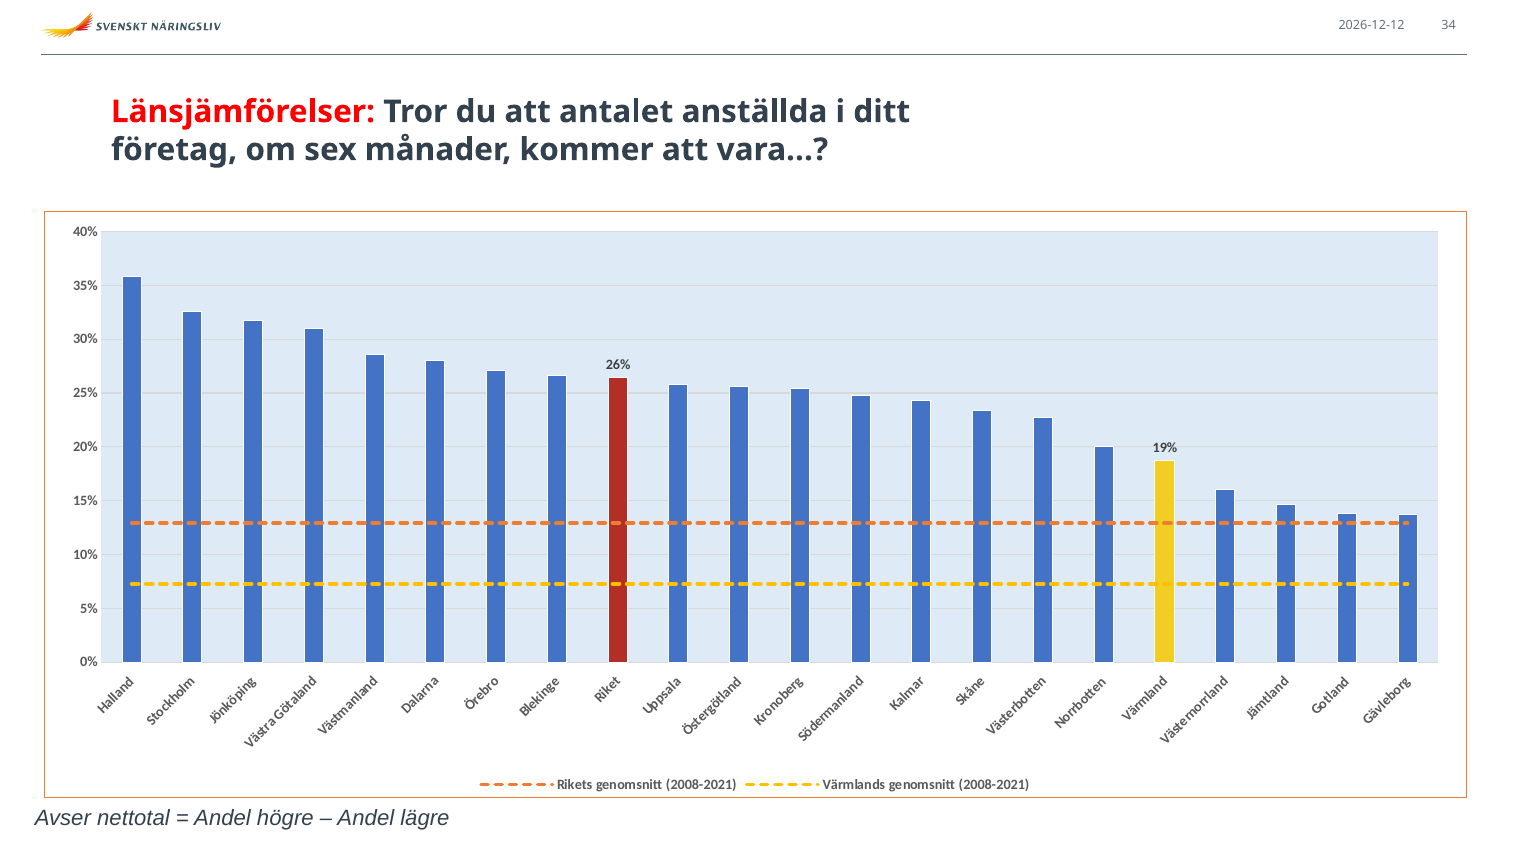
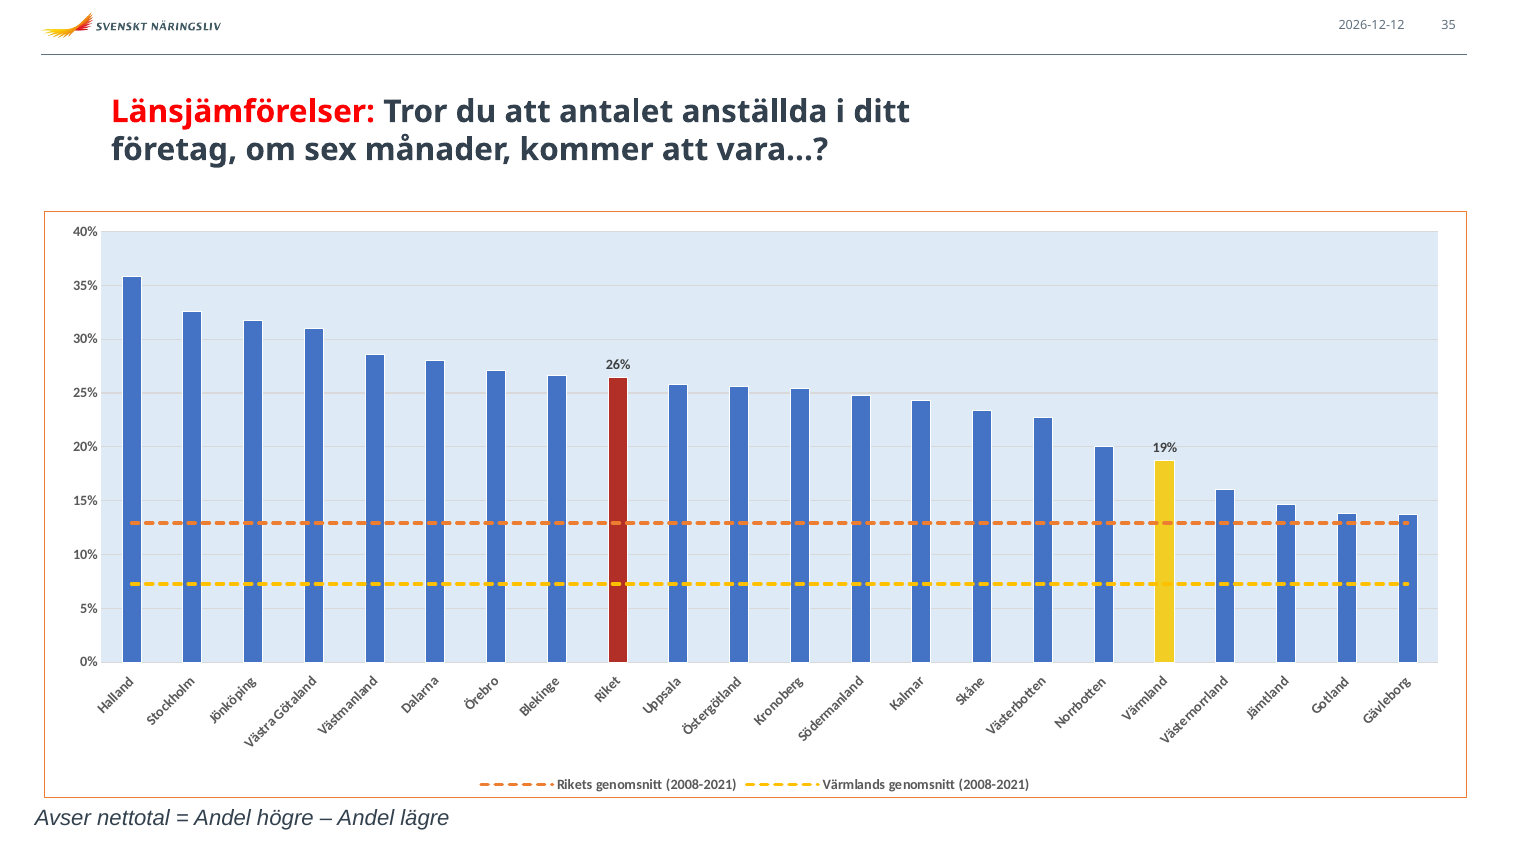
34: 34 -> 35
